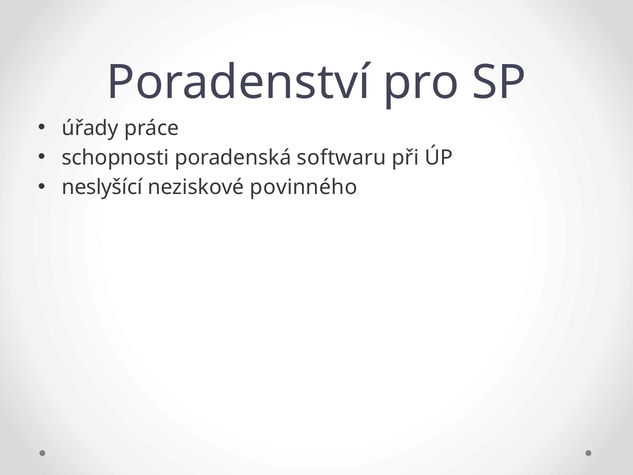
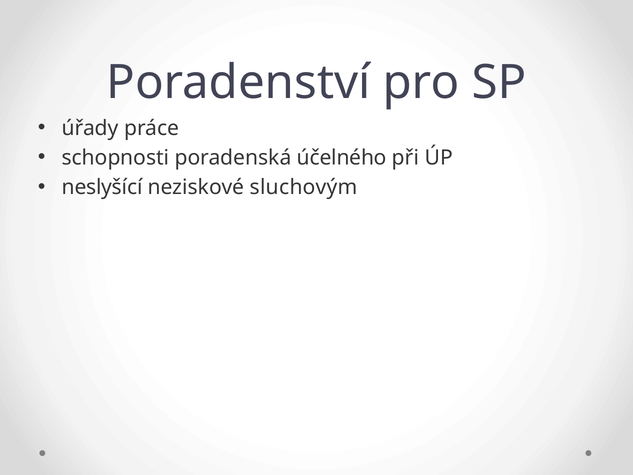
softwaru: softwaru -> účelného
povinného: povinného -> sluchovým
